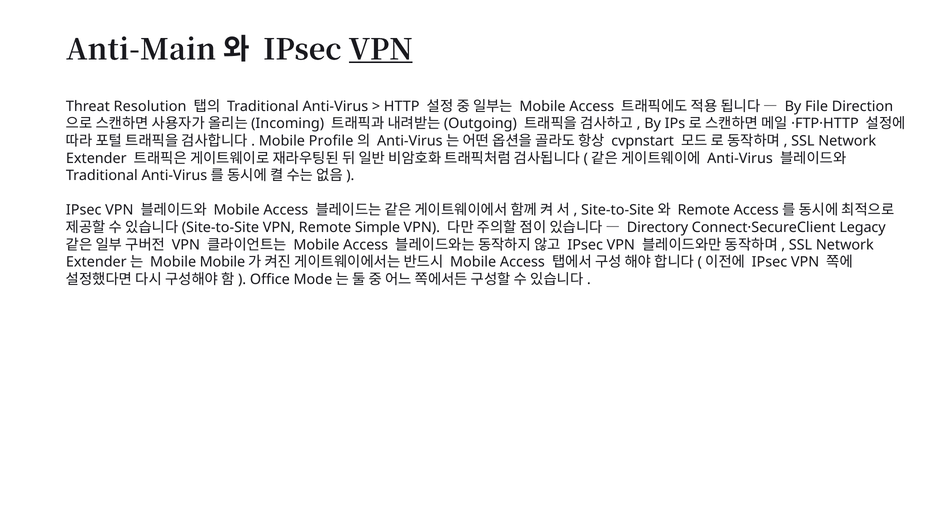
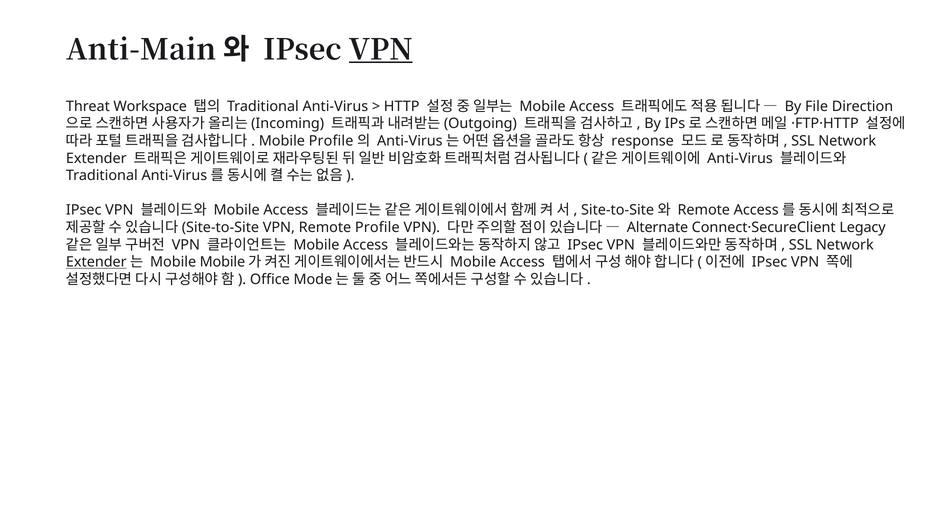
Resolution: Resolution -> Workspace
cvpnstart: cvpnstart -> response
Remote Simple: Simple -> Profile
Directory: Directory -> Alternate
Extender at (96, 262) underline: none -> present
